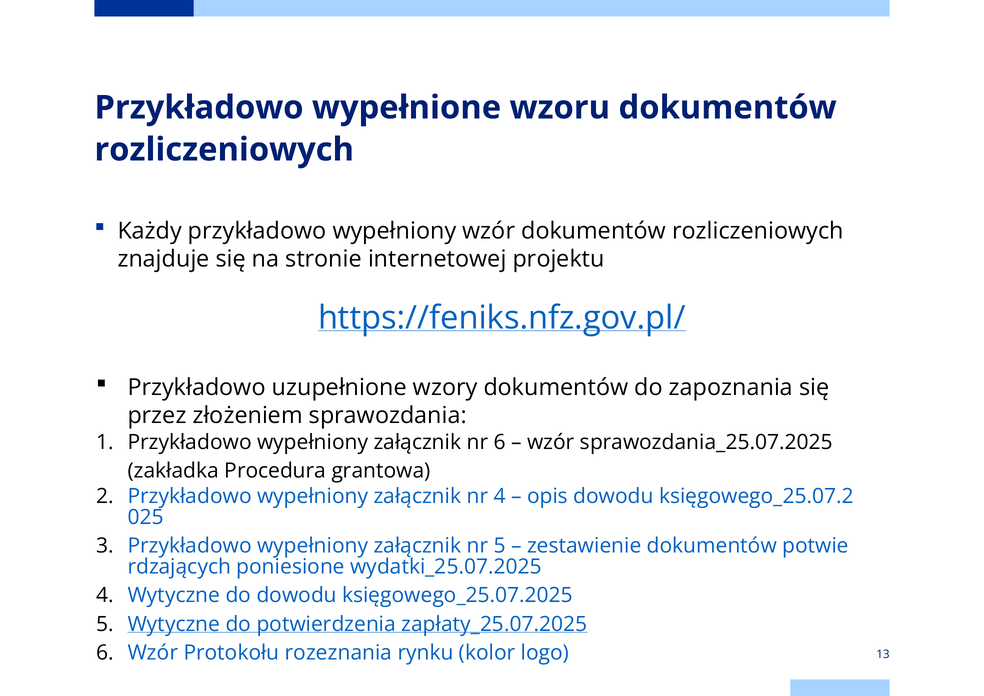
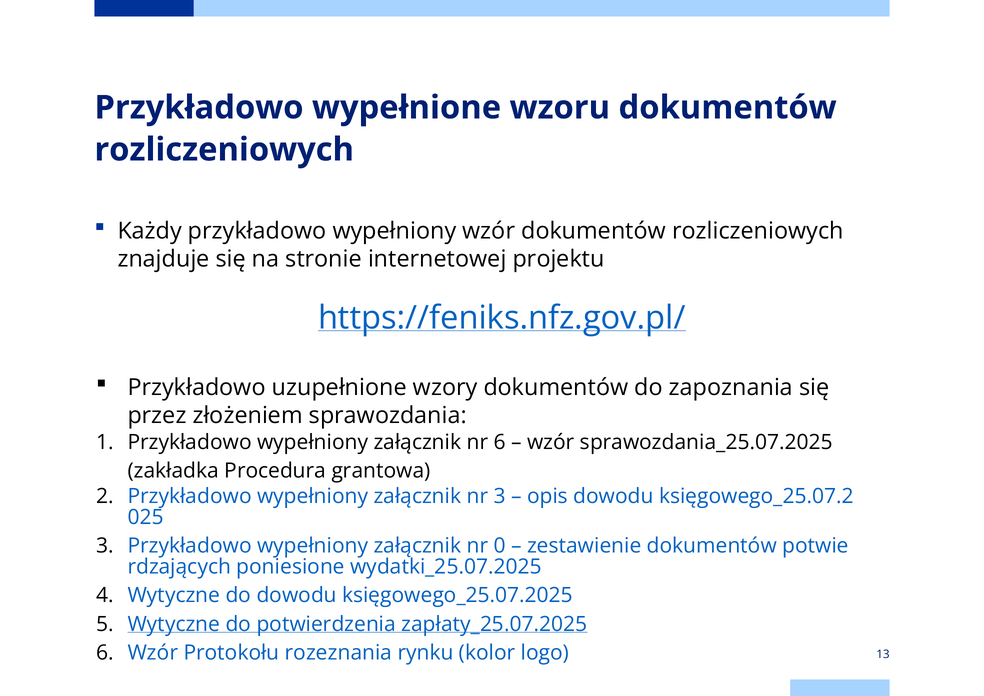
nr 4: 4 -> 3
nr 5: 5 -> 0
